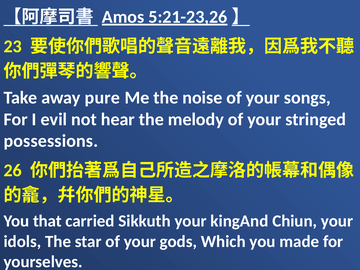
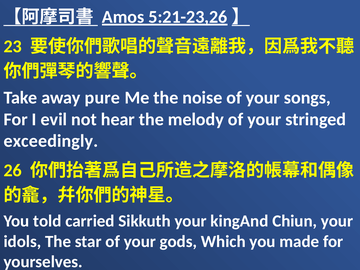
possessions: possessions -> exceedingly
that: that -> told
